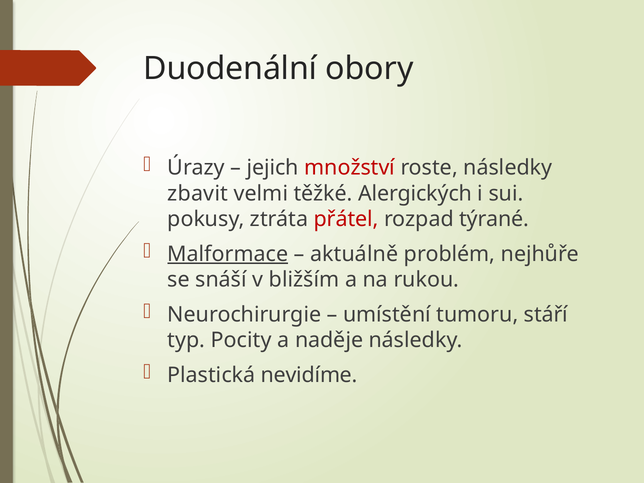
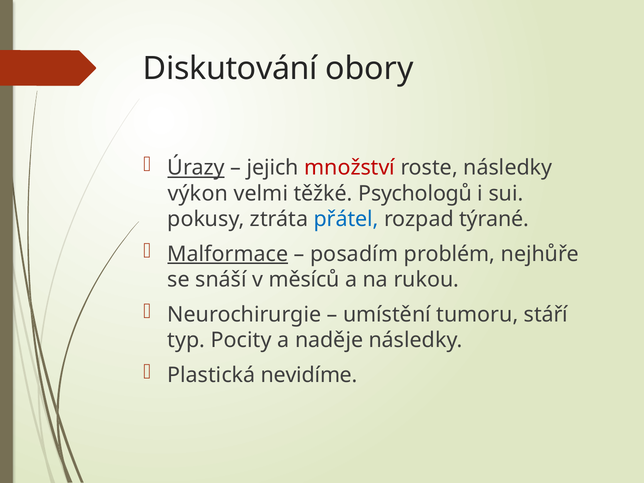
Duodenální: Duodenální -> Diskutování
Úrazy underline: none -> present
zbavit: zbavit -> výkon
Alergických: Alergických -> Psychologů
přátel colour: red -> blue
aktuálně: aktuálně -> posadím
bližším: bližším -> měsíců
